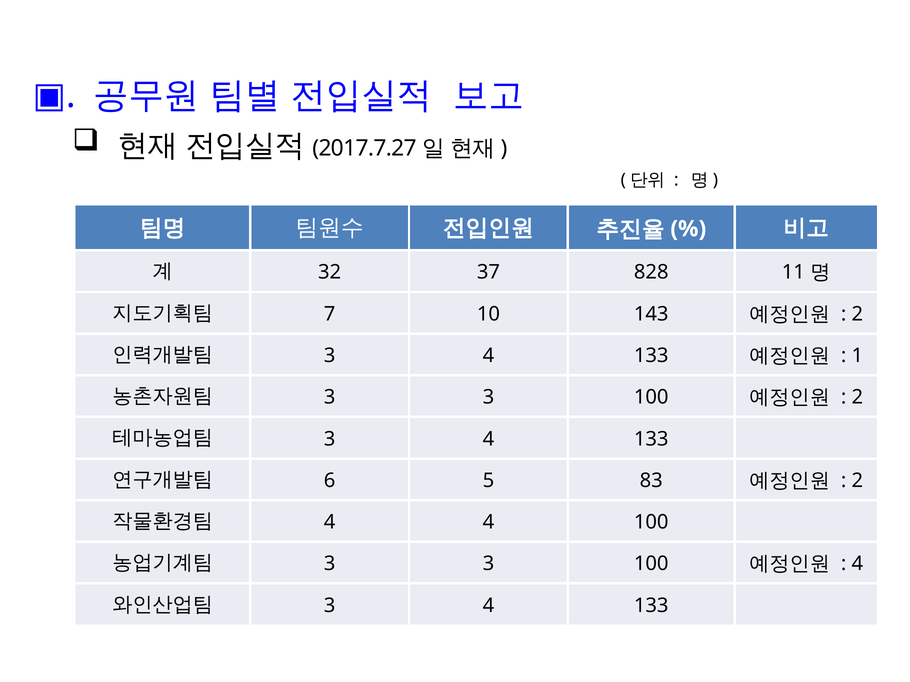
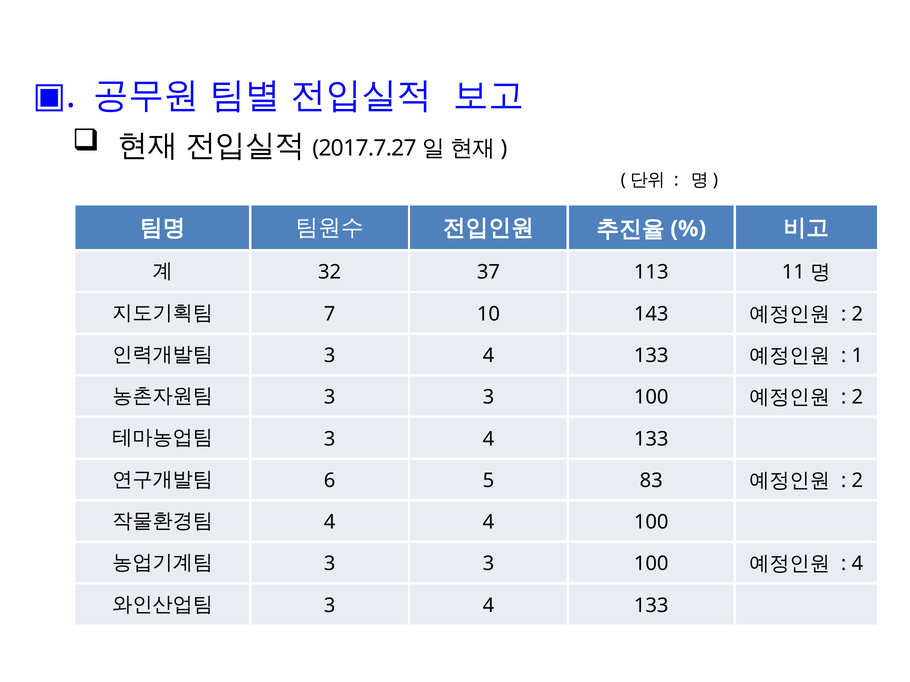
828: 828 -> 113
